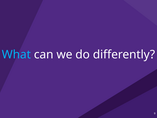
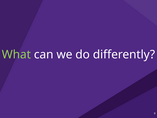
What colour: light blue -> light green
